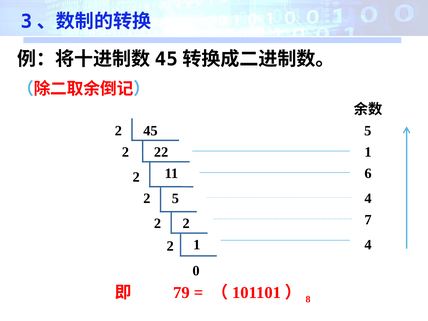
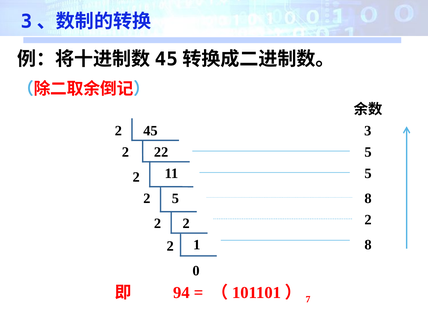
45 5: 5 -> 3
22 1: 1 -> 5
11 6: 6 -> 5
5 4: 4 -> 8
7 at (368, 220): 7 -> 2
1 4: 4 -> 8
79: 79 -> 94
8: 8 -> 7
